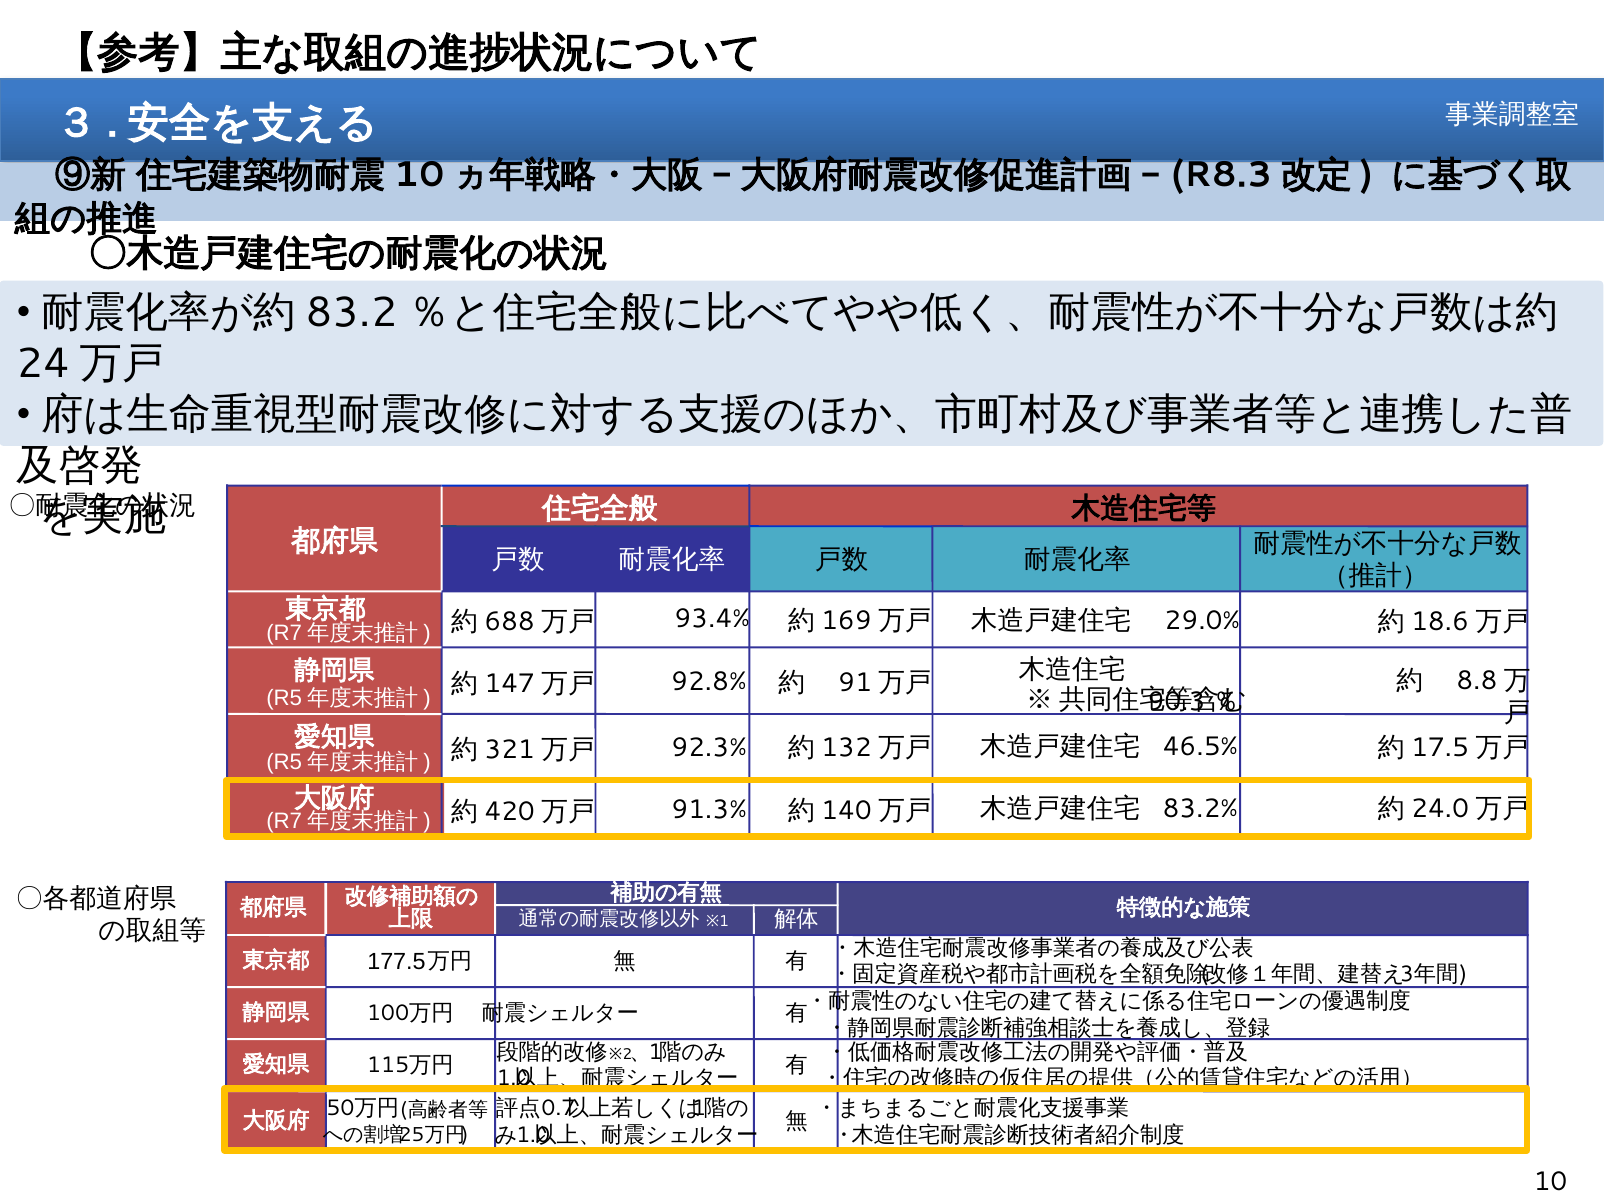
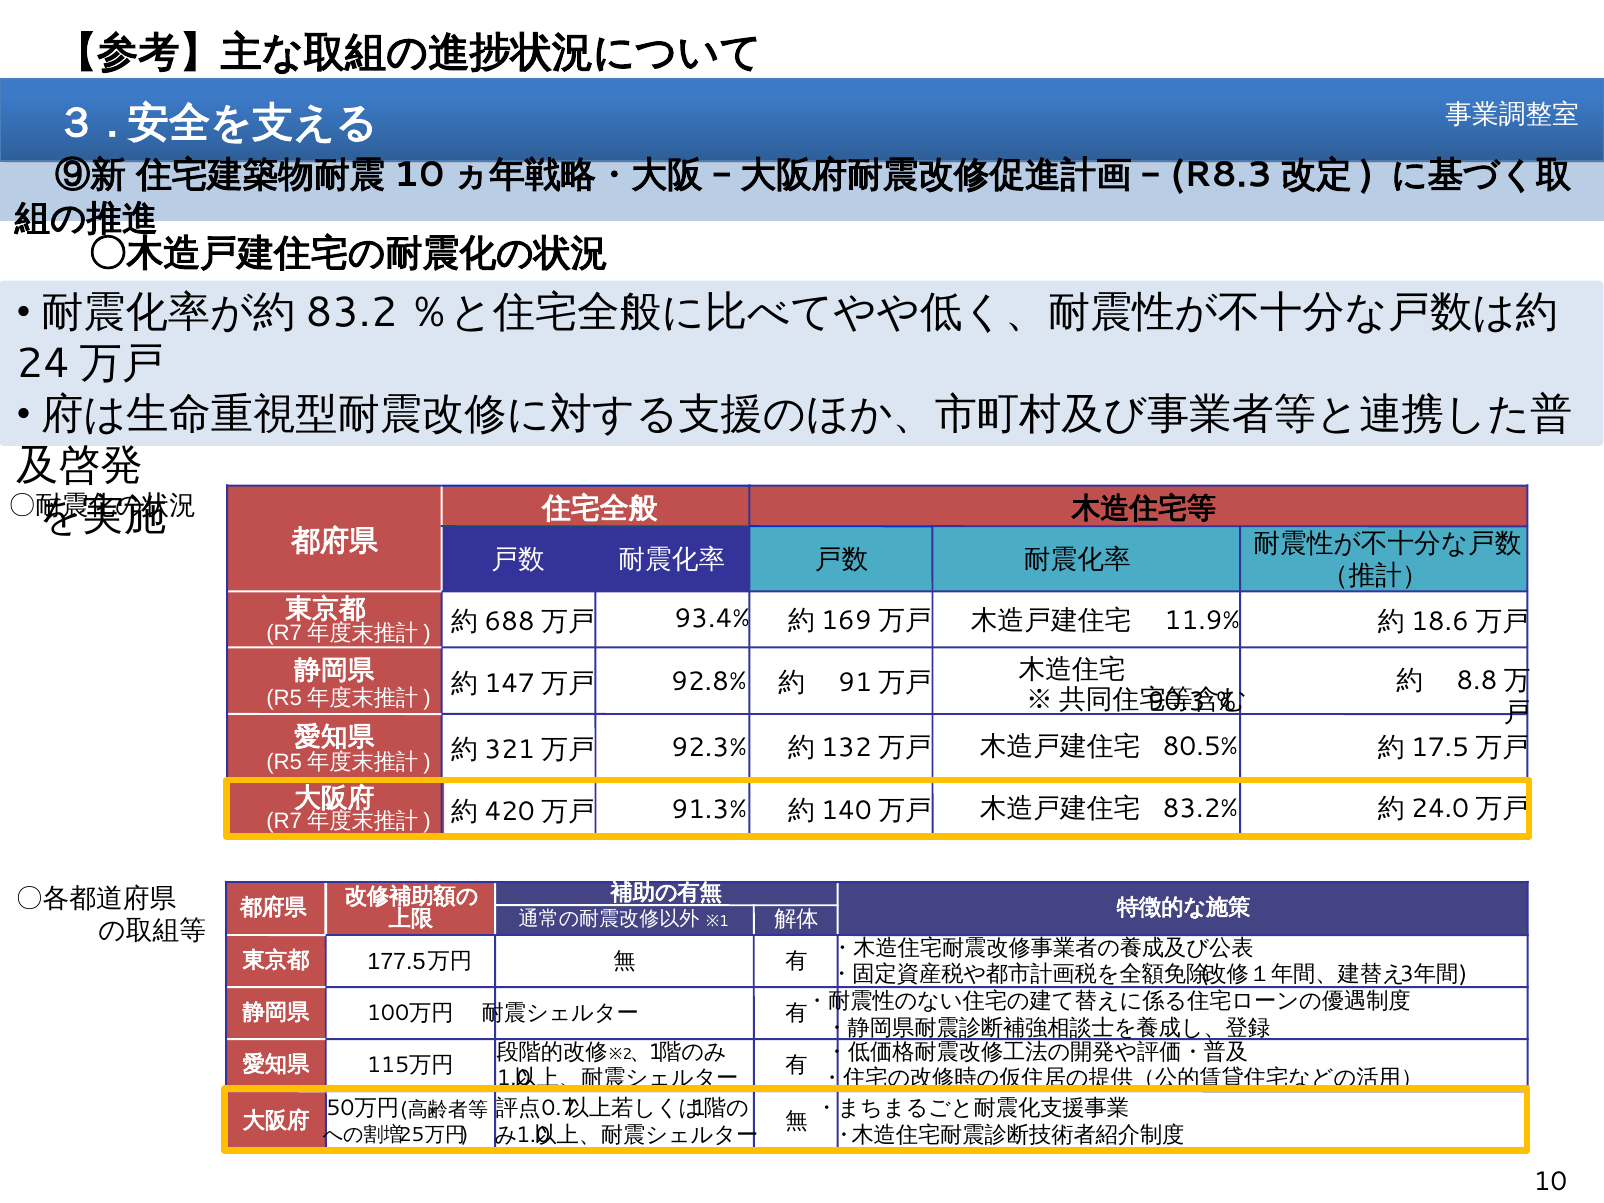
29.0%: 29.0% -> 11.9%
46.5%: 46.5% -> 80.5%
